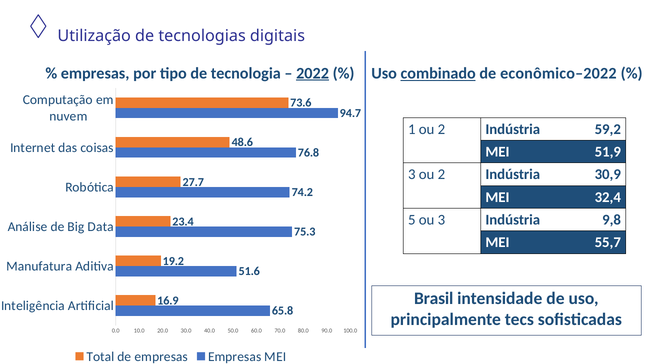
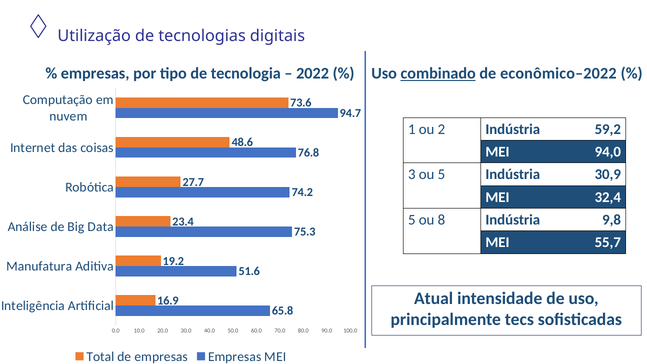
2022 underline: present -> none
51,9: 51,9 -> 94,0
3 ou 2: 2 -> 5
ou 3: 3 -> 8
Brasil: Brasil -> Atual
